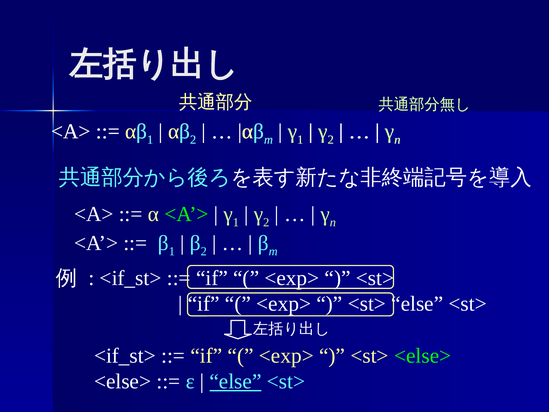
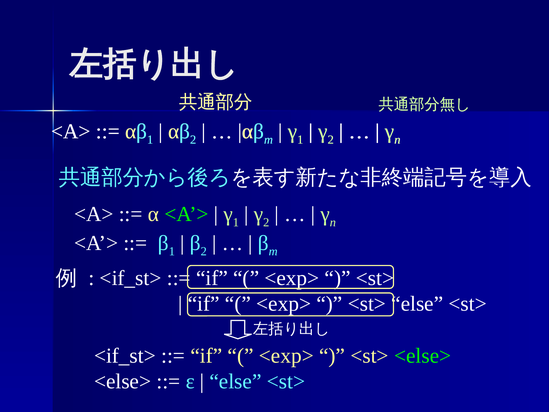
else at (235, 381) underline: present -> none
